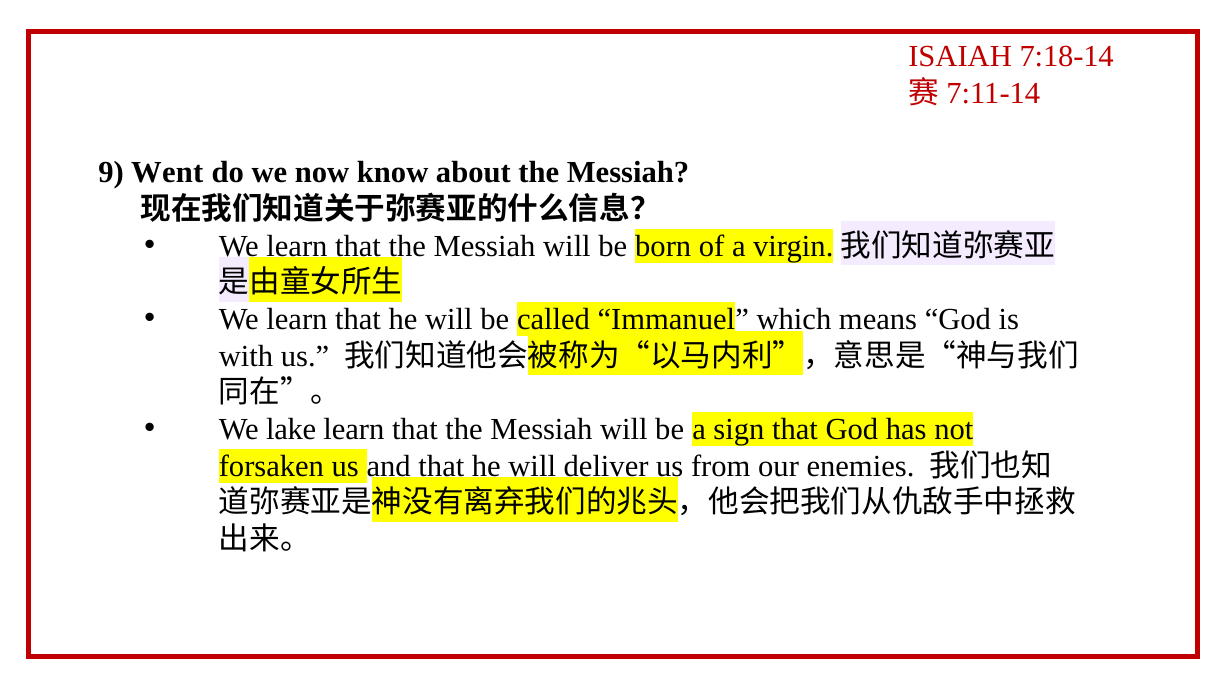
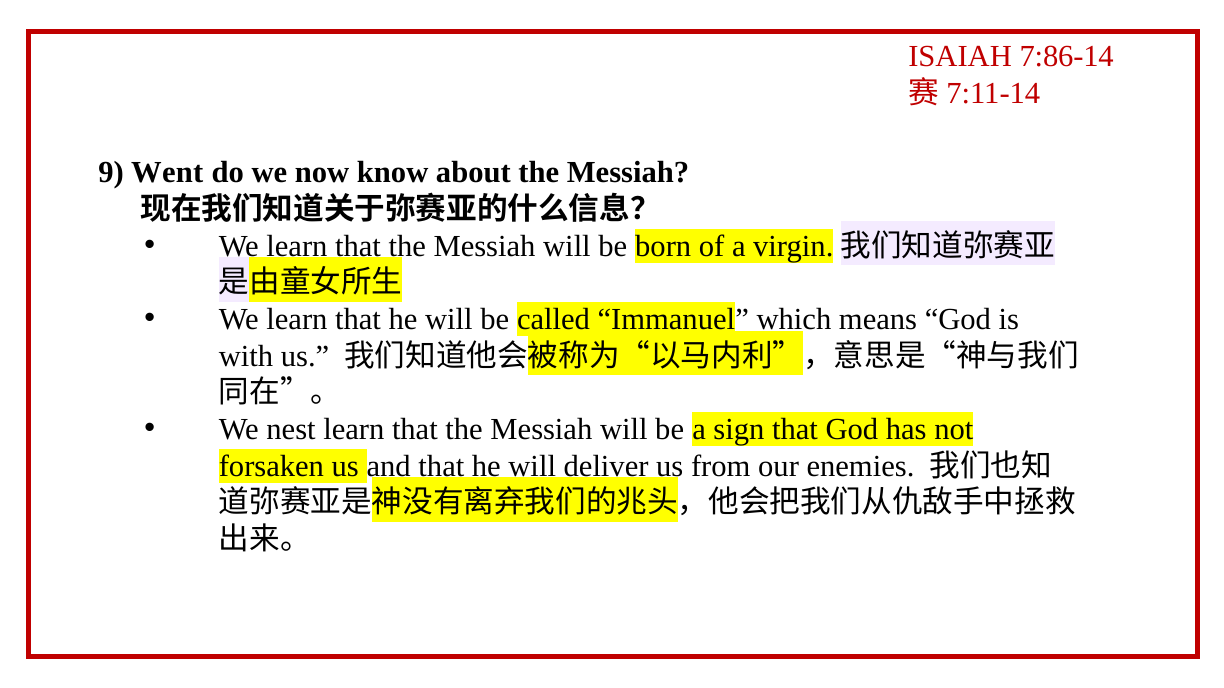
7:18-14: 7:18-14 -> 7:86-14
lake: lake -> nest
